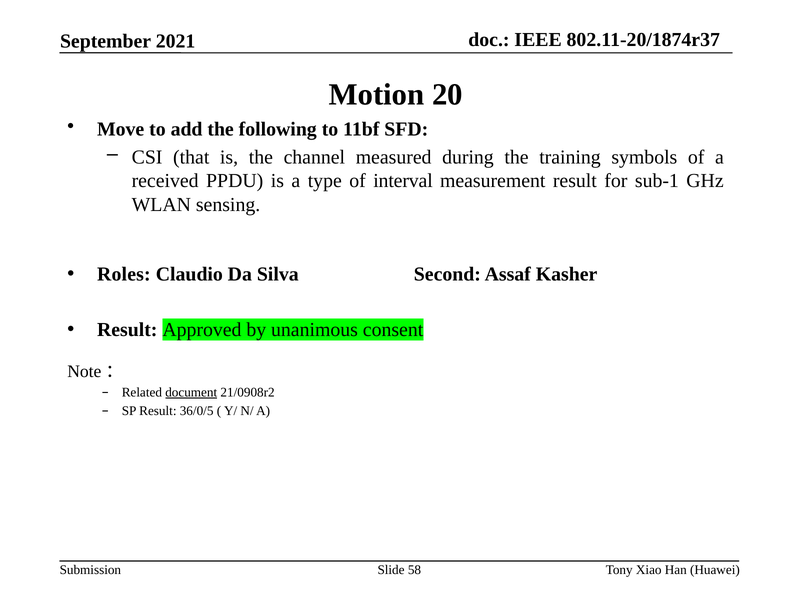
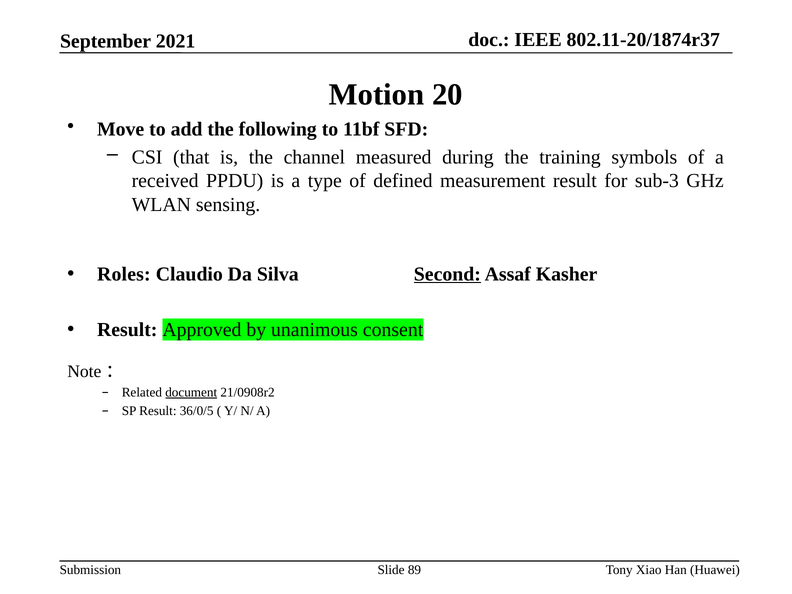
interval: interval -> defined
sub-1: sub-1 -> sub-3
Second underline: none -> present
58: 58 -> 89
